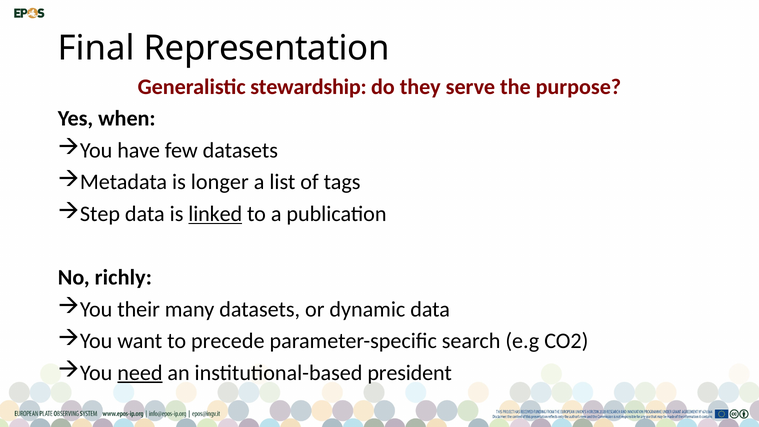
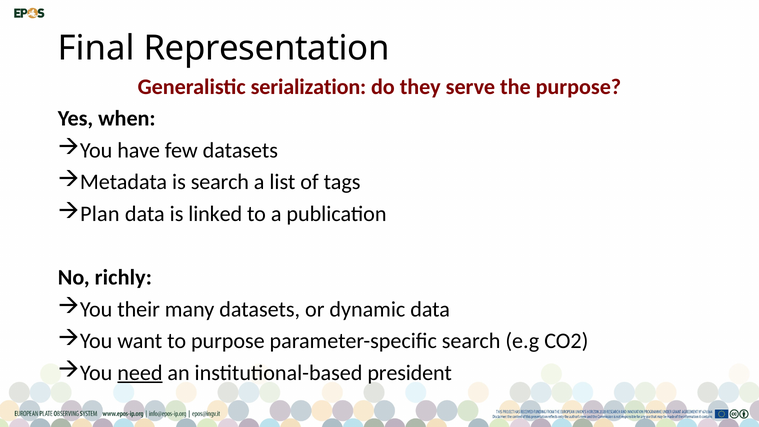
stewardship: stewardship -> serialization
is longer: longer -> search
Step: Step -> Plan
linked underline: present -> none
to precede: precede -> purpose
